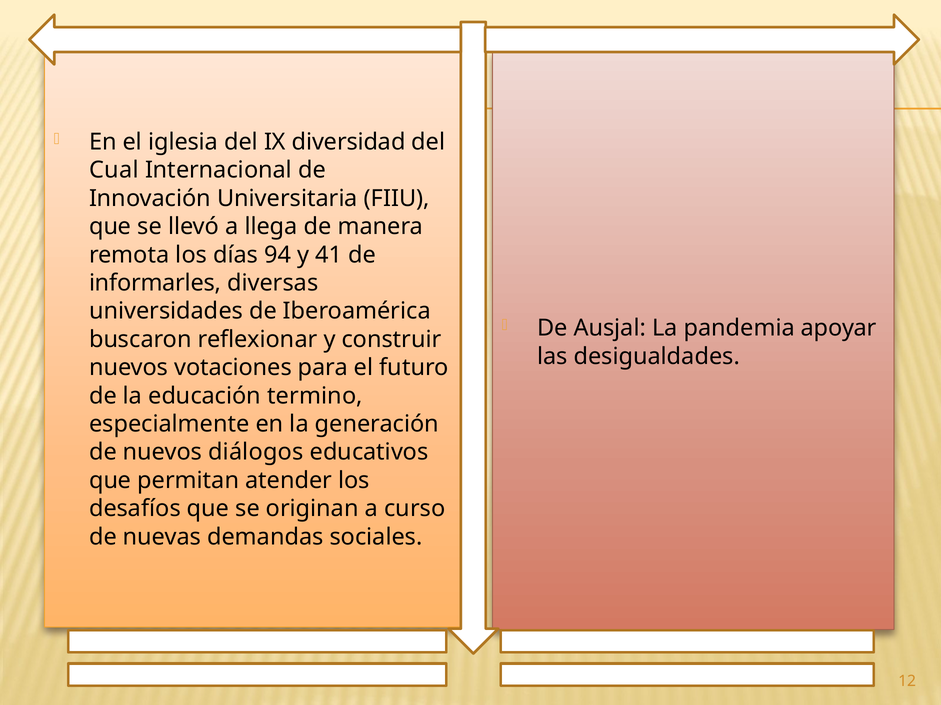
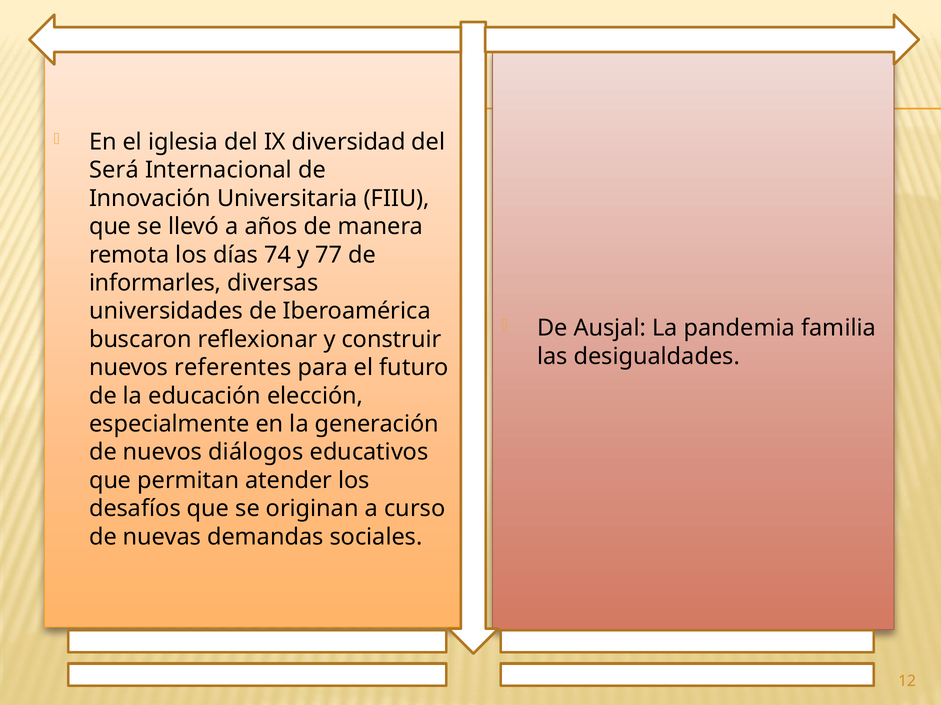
Cual: Cual -> Será
llega: llega -> años
94: 94 -> 74
41: 41 -> 77
apoyar: apoyar -> familia
votaciones: votaciones -> referentes
termino: termino -> elección
